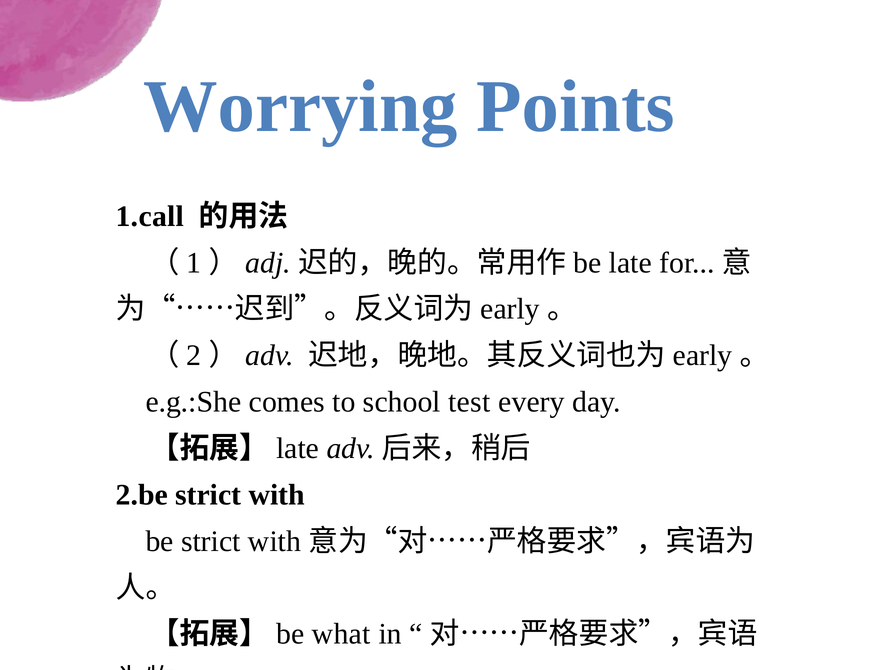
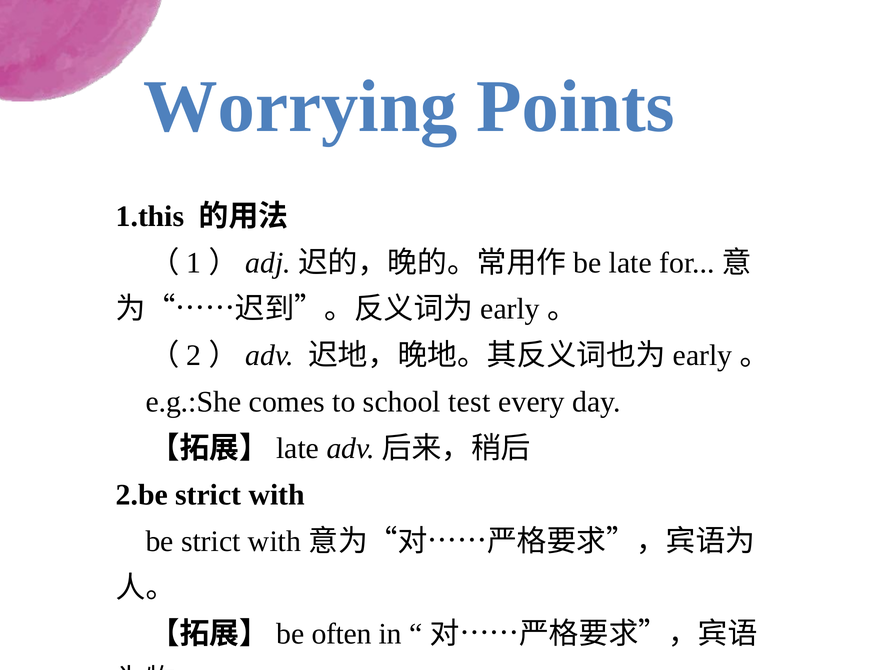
1.call: 1.call -> 1.this
what: what -> often
